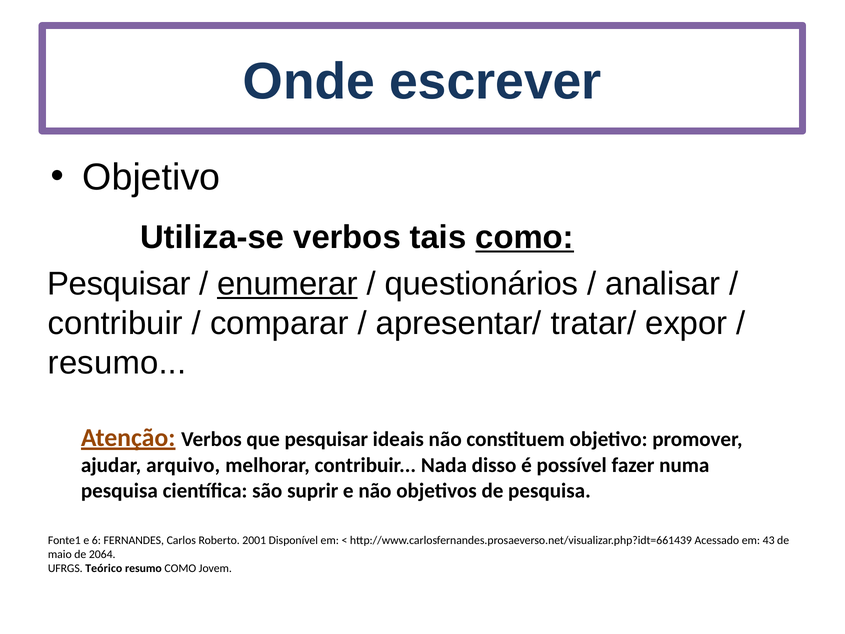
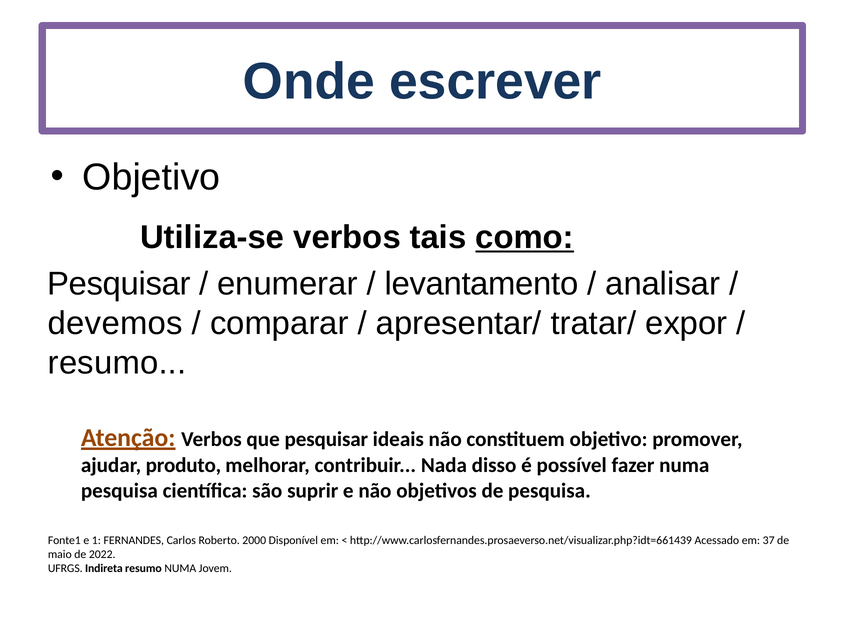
enumerar underline: present -> none
questionários: questionários -> levantamento
contribuir at (115, 323): contribuir -> devemos
arquivo: arquivo -> produto
6: 6 -> 1
2001: 2001 -> 2000
43: 43 -> 37
2064: 2064 -> 2022
Teórico: Teórico -> Indireta
resumo COMO: COMO -> NUMA
